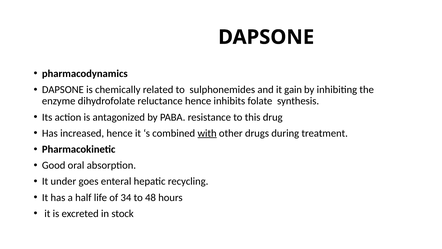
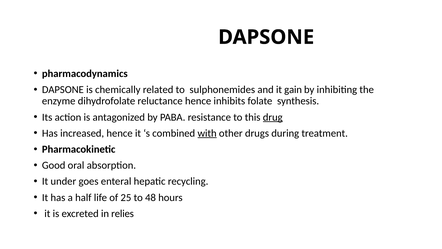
drug underline: none -> present
34: 34 -> 25
stock: stock -> relies
